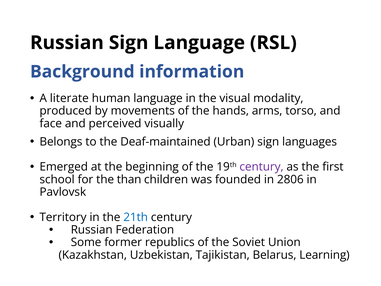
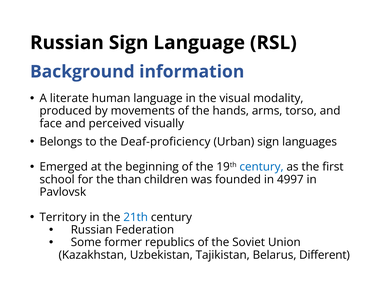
Deaf-maintained: Deaf-maintained -> Deaf-proficiency
century at (262, 167) colour: purple -> blue
2806: 2806 -> 4997
Learning: Learning -> Different
